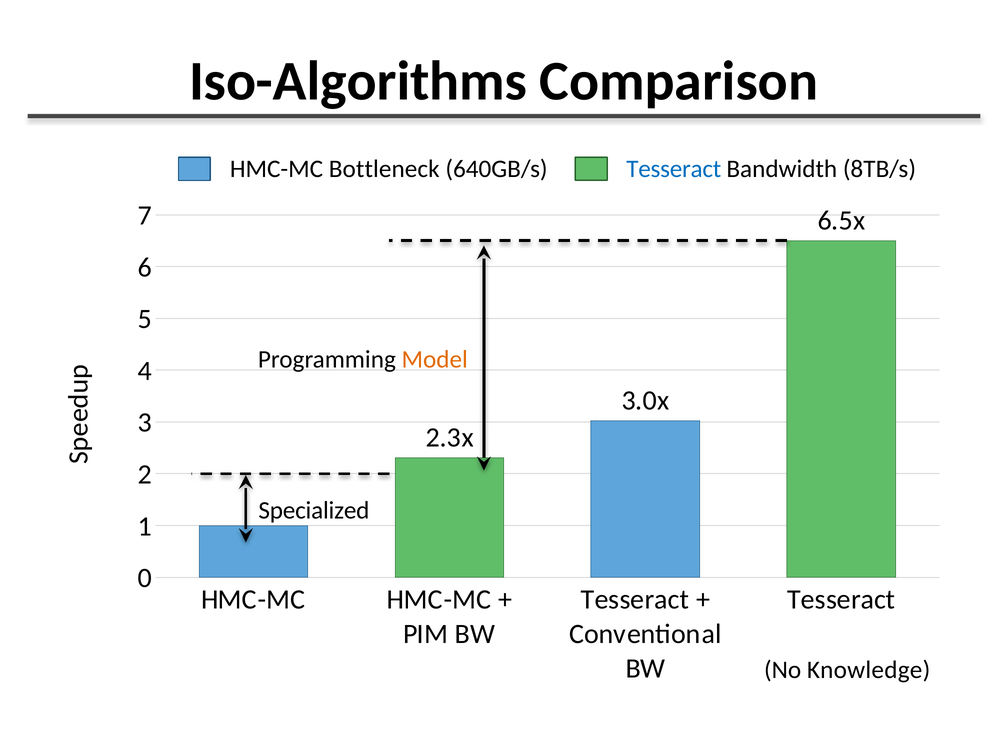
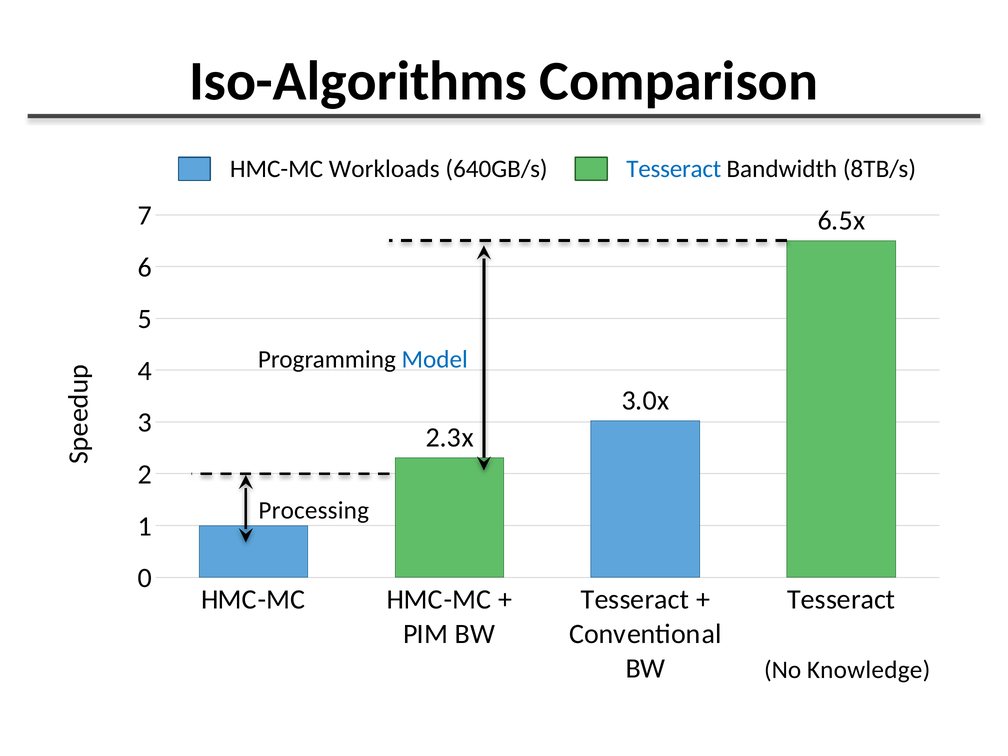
Bottleneck: Bottleneck -> Workloads
Model colour: orange -> blue
Specialized: Specialized -> Processing
